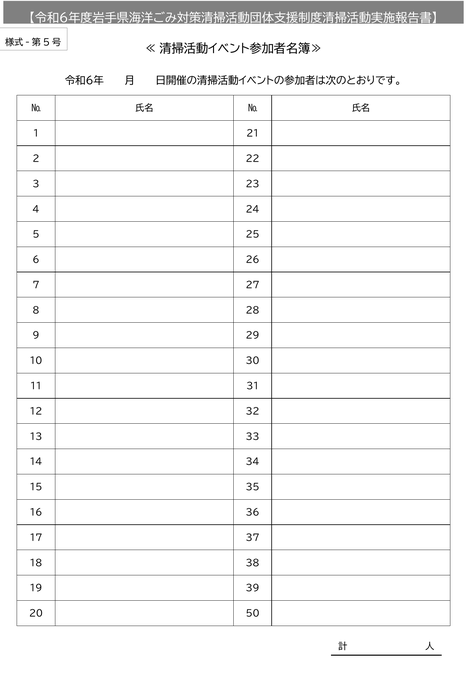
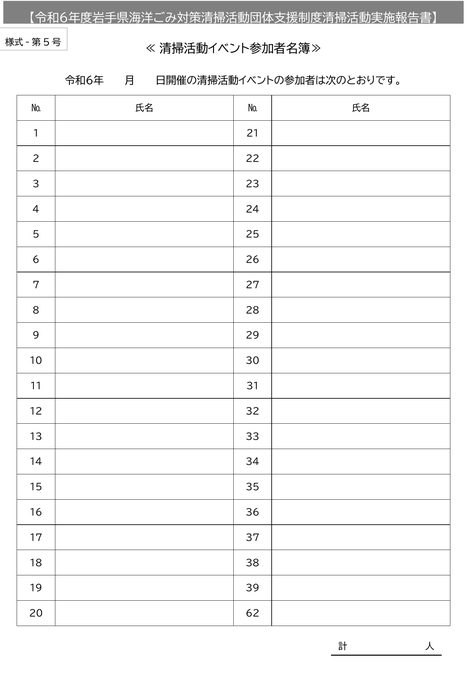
50: 50 -> 62
